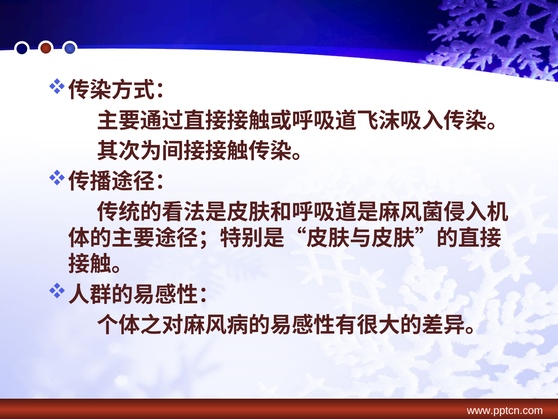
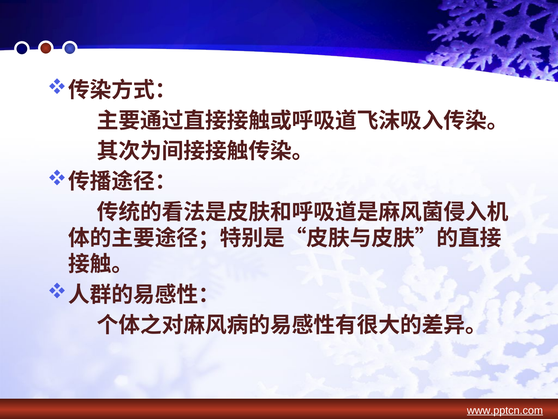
www.pptcn.com underline: none -> present
